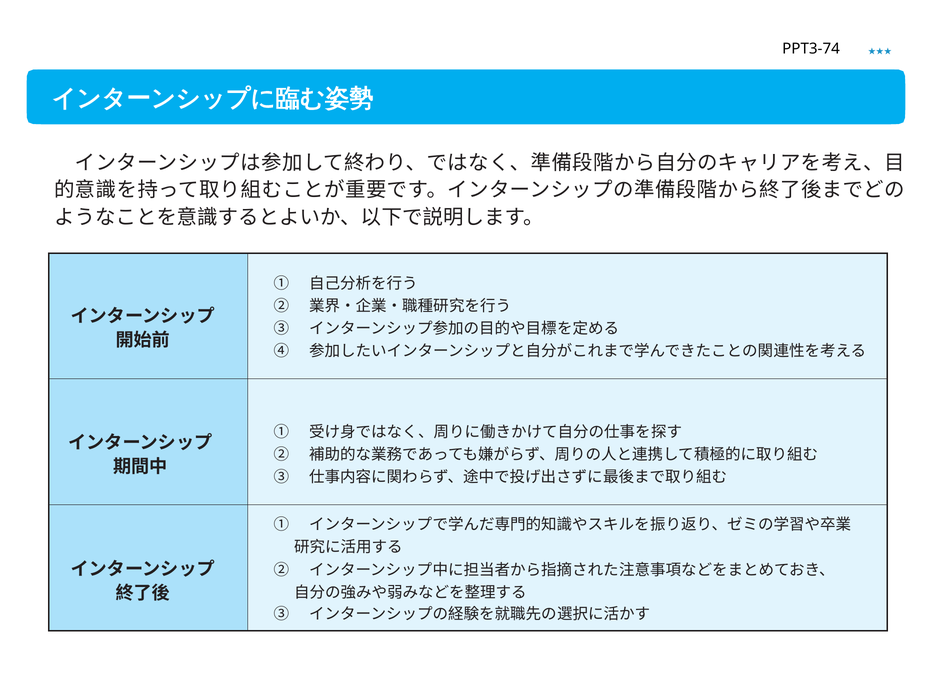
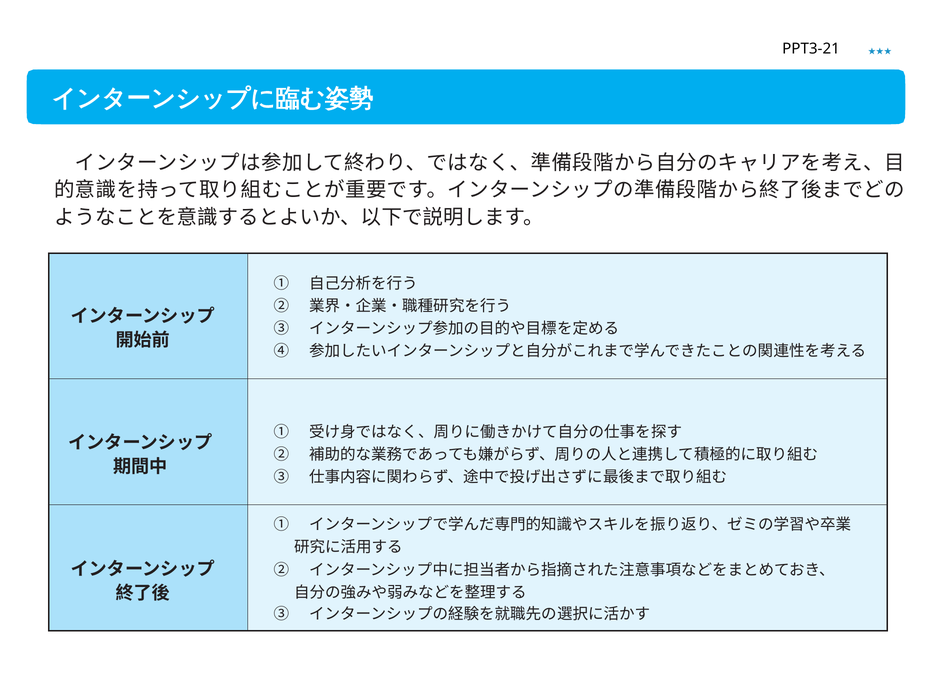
PPT3-74: PPT3-74 -> PPT3-21
